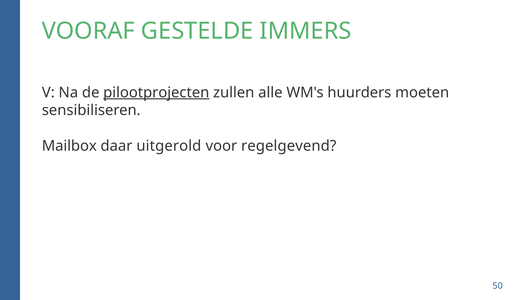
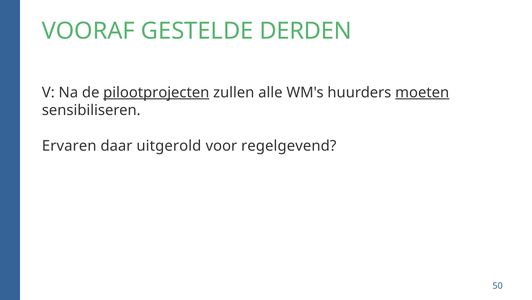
IMMERS: IMMERS -> DERDEN
moeten underline: none -> present
Mailbox: Mailbox -> Ervaren
